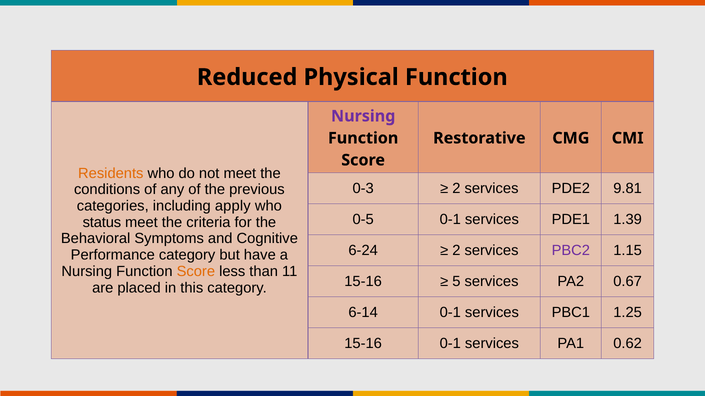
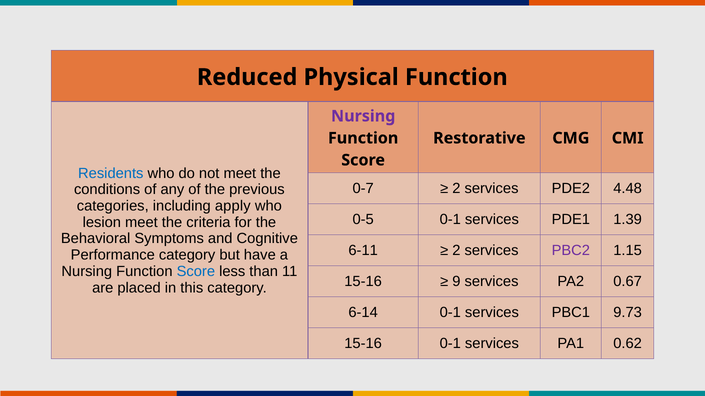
Residents colour: orange -> blue
0-3: 0-3 -> 0-7
9.81: 9.81 -> 4.48
status: status -> lesion
6-24: 6-24 -> 6-11
Score at (196, 272) colour: orange -> blue
5: 5 -> 9
1.25: 1.25 -> 9.73
